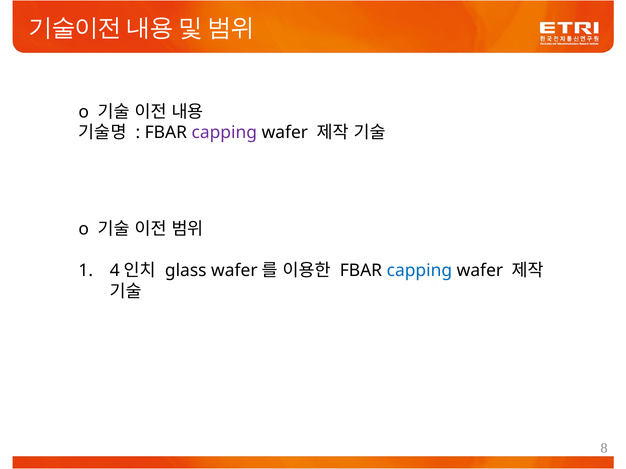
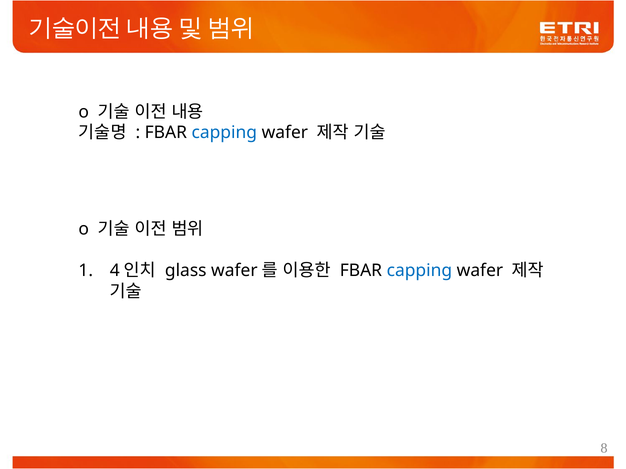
capping at (224, 133) colour: purple -> blue
